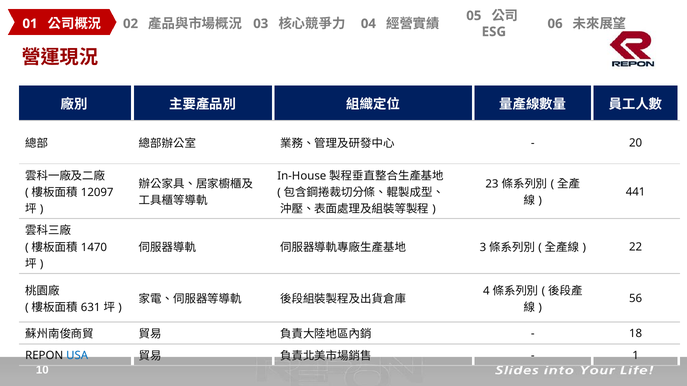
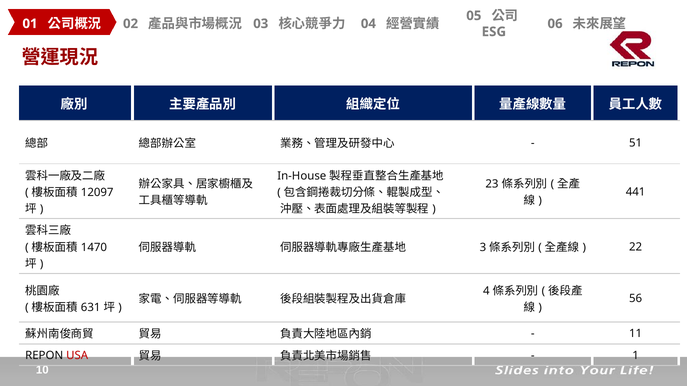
20: 20 -> 51
18: 18 -> 11
USA colour: blue -> red
